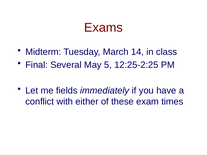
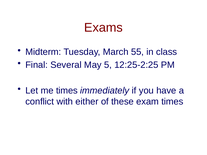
14: 14 -> 55
me fields: fields -> times
